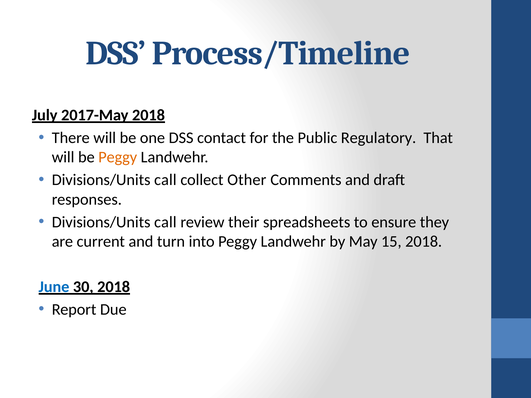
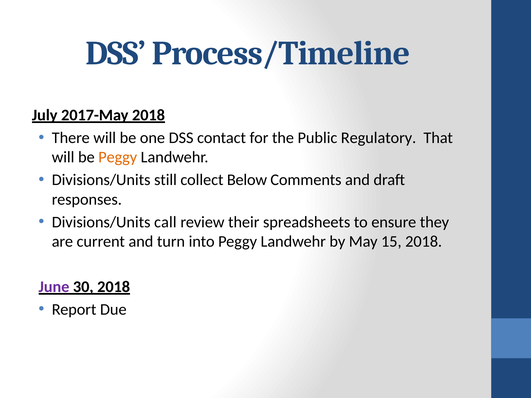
call at (165, 180): call -> still
Other: Other -> Below
June colour: blue -> purple
